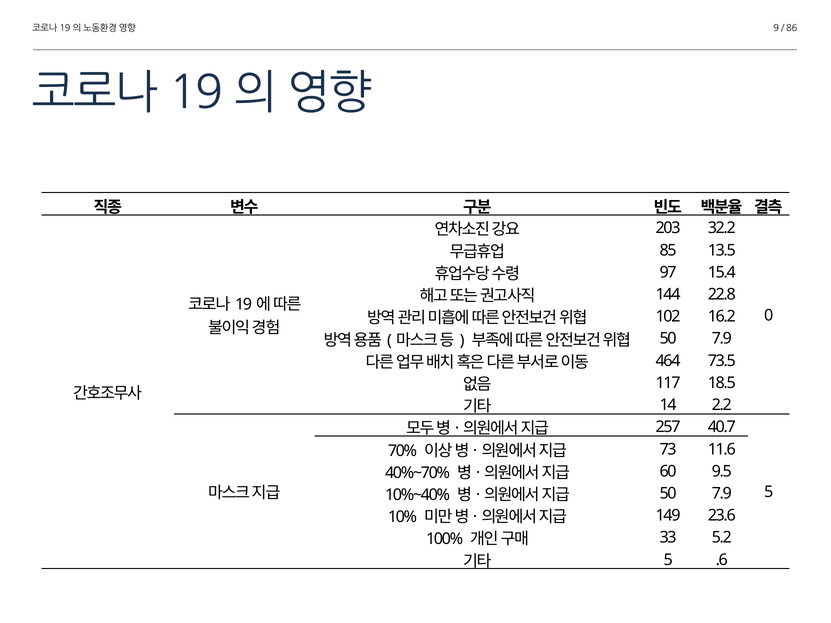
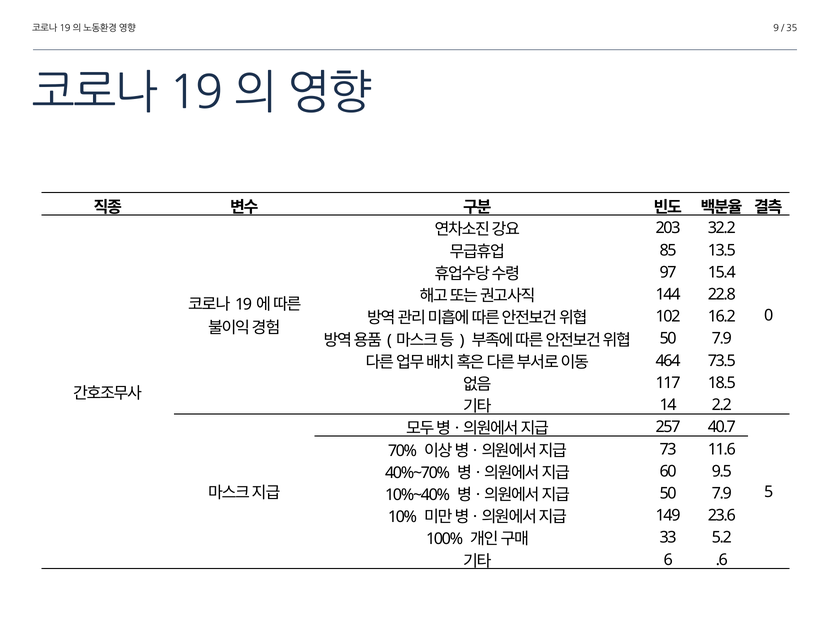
86: 86 -> 35
5 at (668, 560): 5 -> 6
